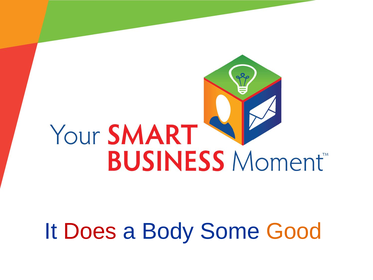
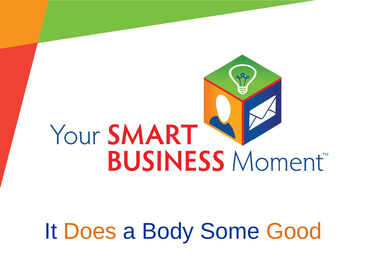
Does colour: red -> orange
